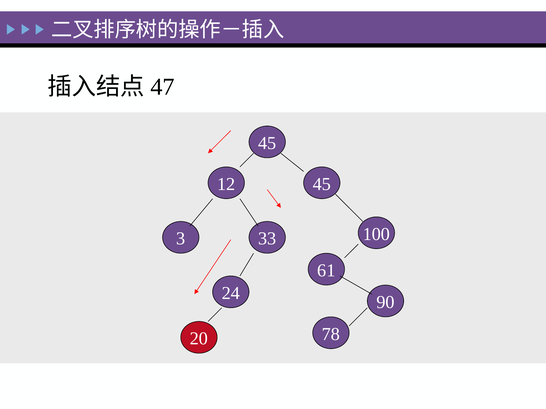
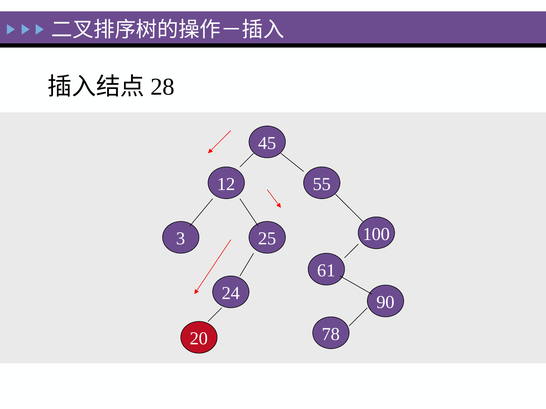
47: 47 -> 28
12 45: 45 -> 55
33: 33 -> 25
